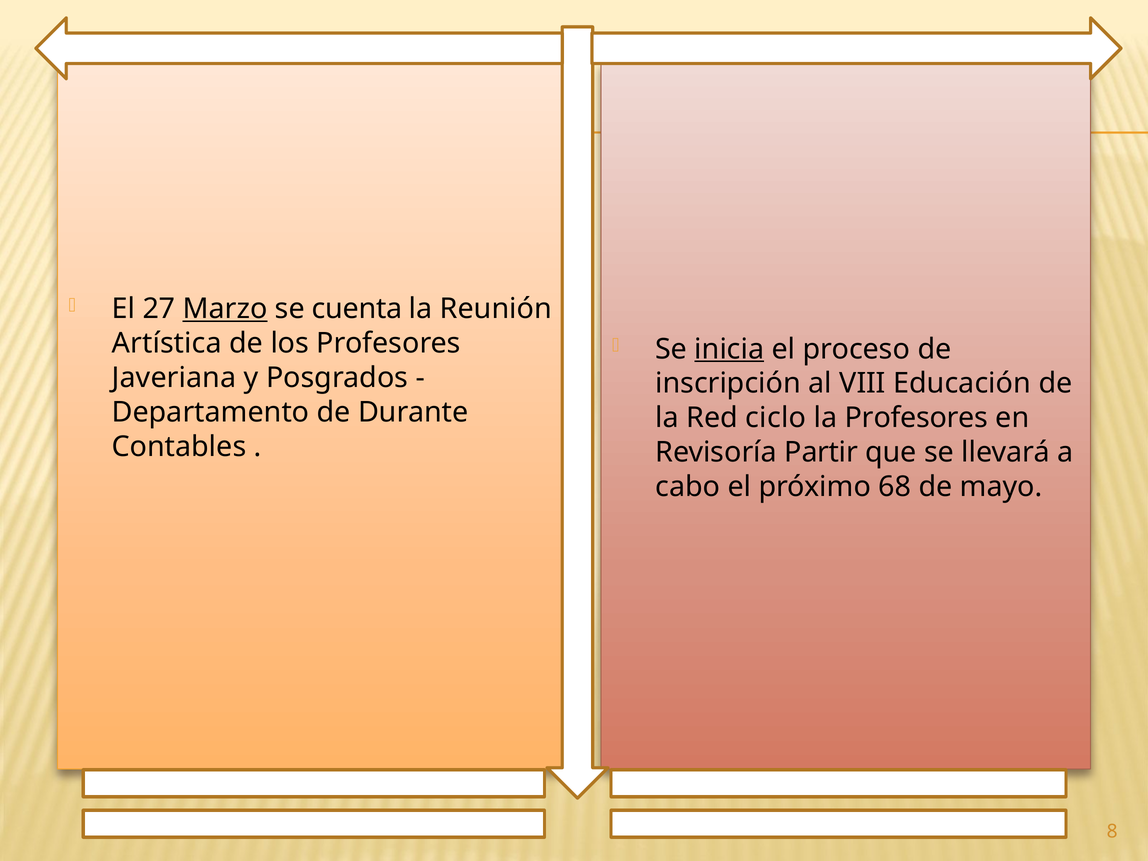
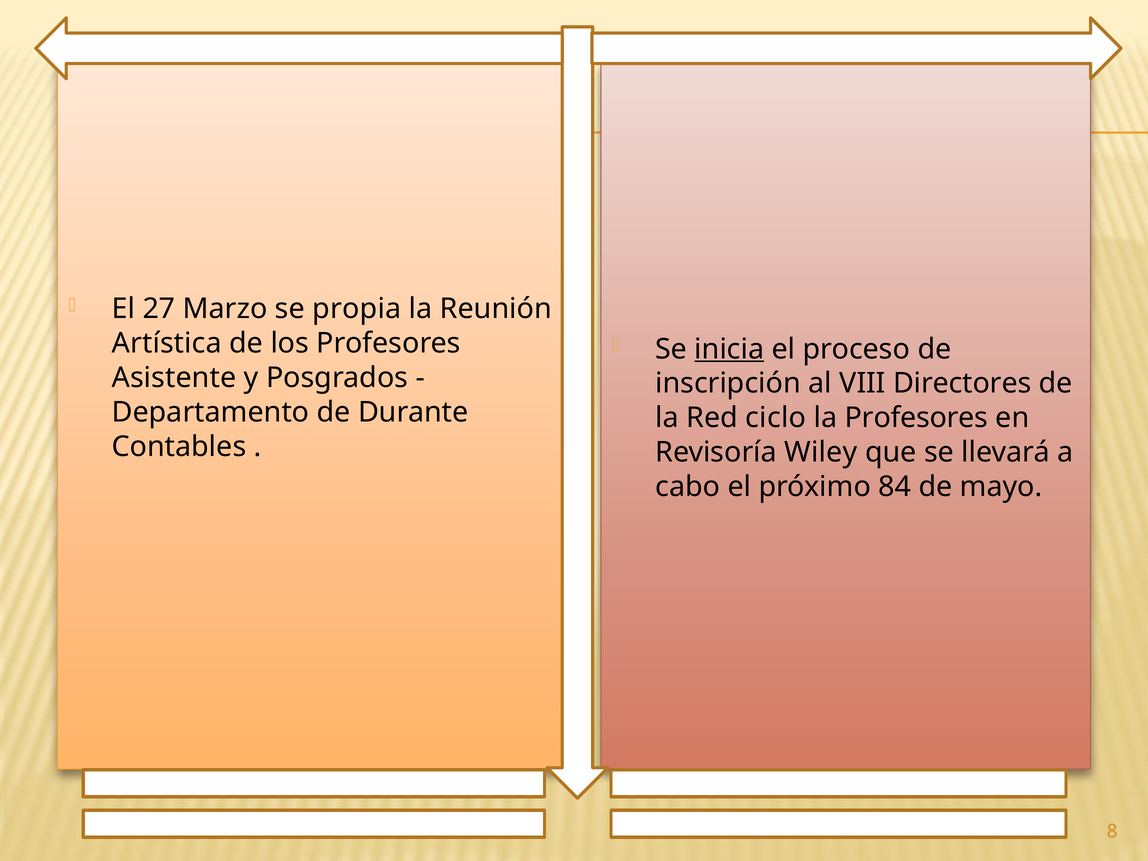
Marzo underline: present -> none
cuenta: cuenta -> propia
Javeriana: Javeriana -> Asistente
Educación: Educación -> Directores
Partir: Partir -> Wiley
68: 68 -> 84
